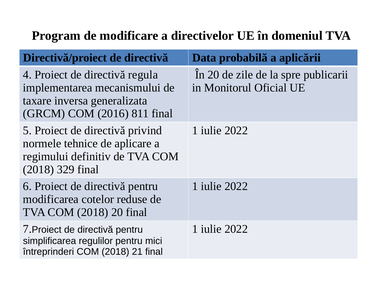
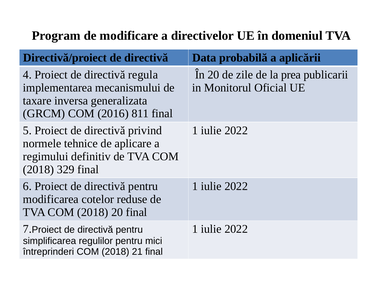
spre: spre -> prea
